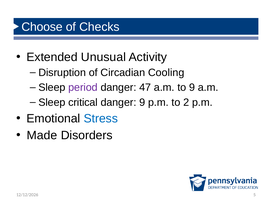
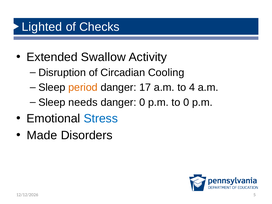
Choose: Choose -> Lighted
Unusual: Unusual -> Swallow
period colour: purple -> orange
47: 47 -> 17
to 9: 9 -> 4
critical: critical -> needs
danger 9: 9 -> 0
to 2: 2 -> 0
